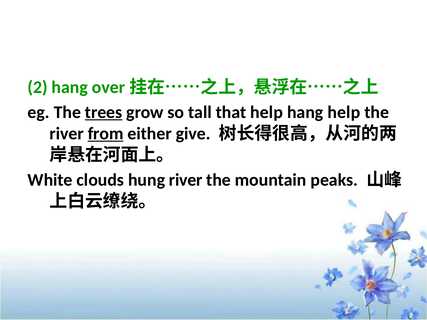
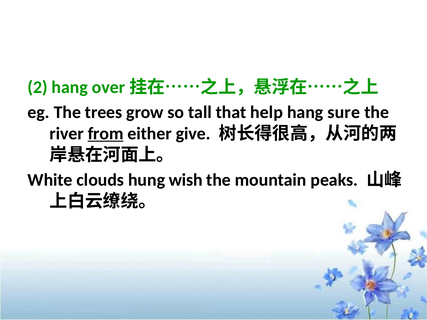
trees underline: present -> none
hang help: help -> sure
hung river: river -> wish
